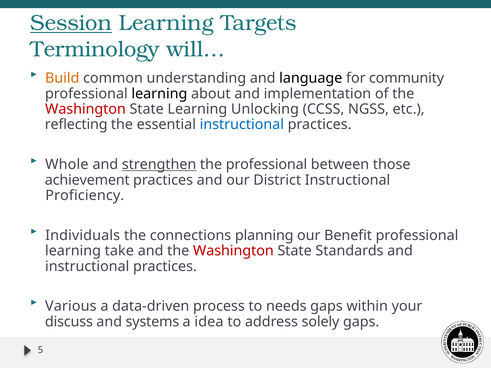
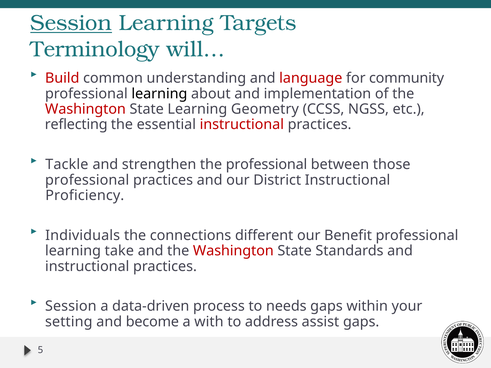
Build colour: orange -> red
language colour: black -> red
Unlocking: Unlocking -> Geometry
instructional at (242, 125) colour: blue -> red
Whole: Whole -> Tackle
strengthen underline: present -> none
achievement at (87, 180): achievement -> professional
planning: planning -> different
Various at (71, 306): Various -> Session
discuss: discuss -> setting
systems: systems -> become
idea: idea -> with
solely: solely -> assist
